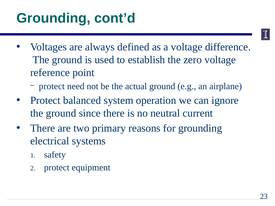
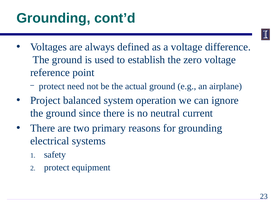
Protect at (45, 101): Protect -> Project
